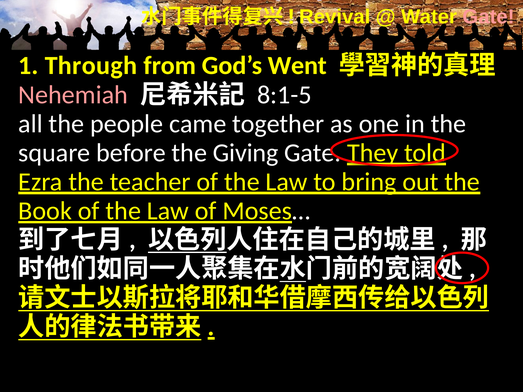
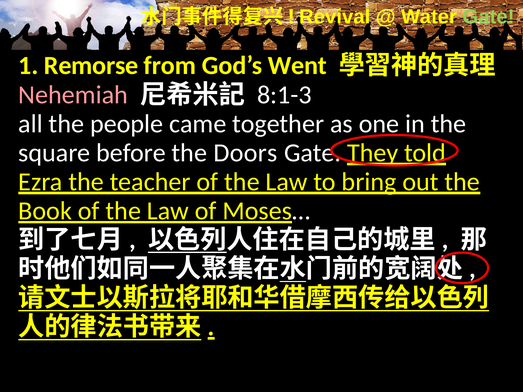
Gate at (489, 17) colour: pink -> light green
Through: Through -> Remorse
8:1-5: 8:1-5 -> 8:1-3
Giving: Giving -> Doors
